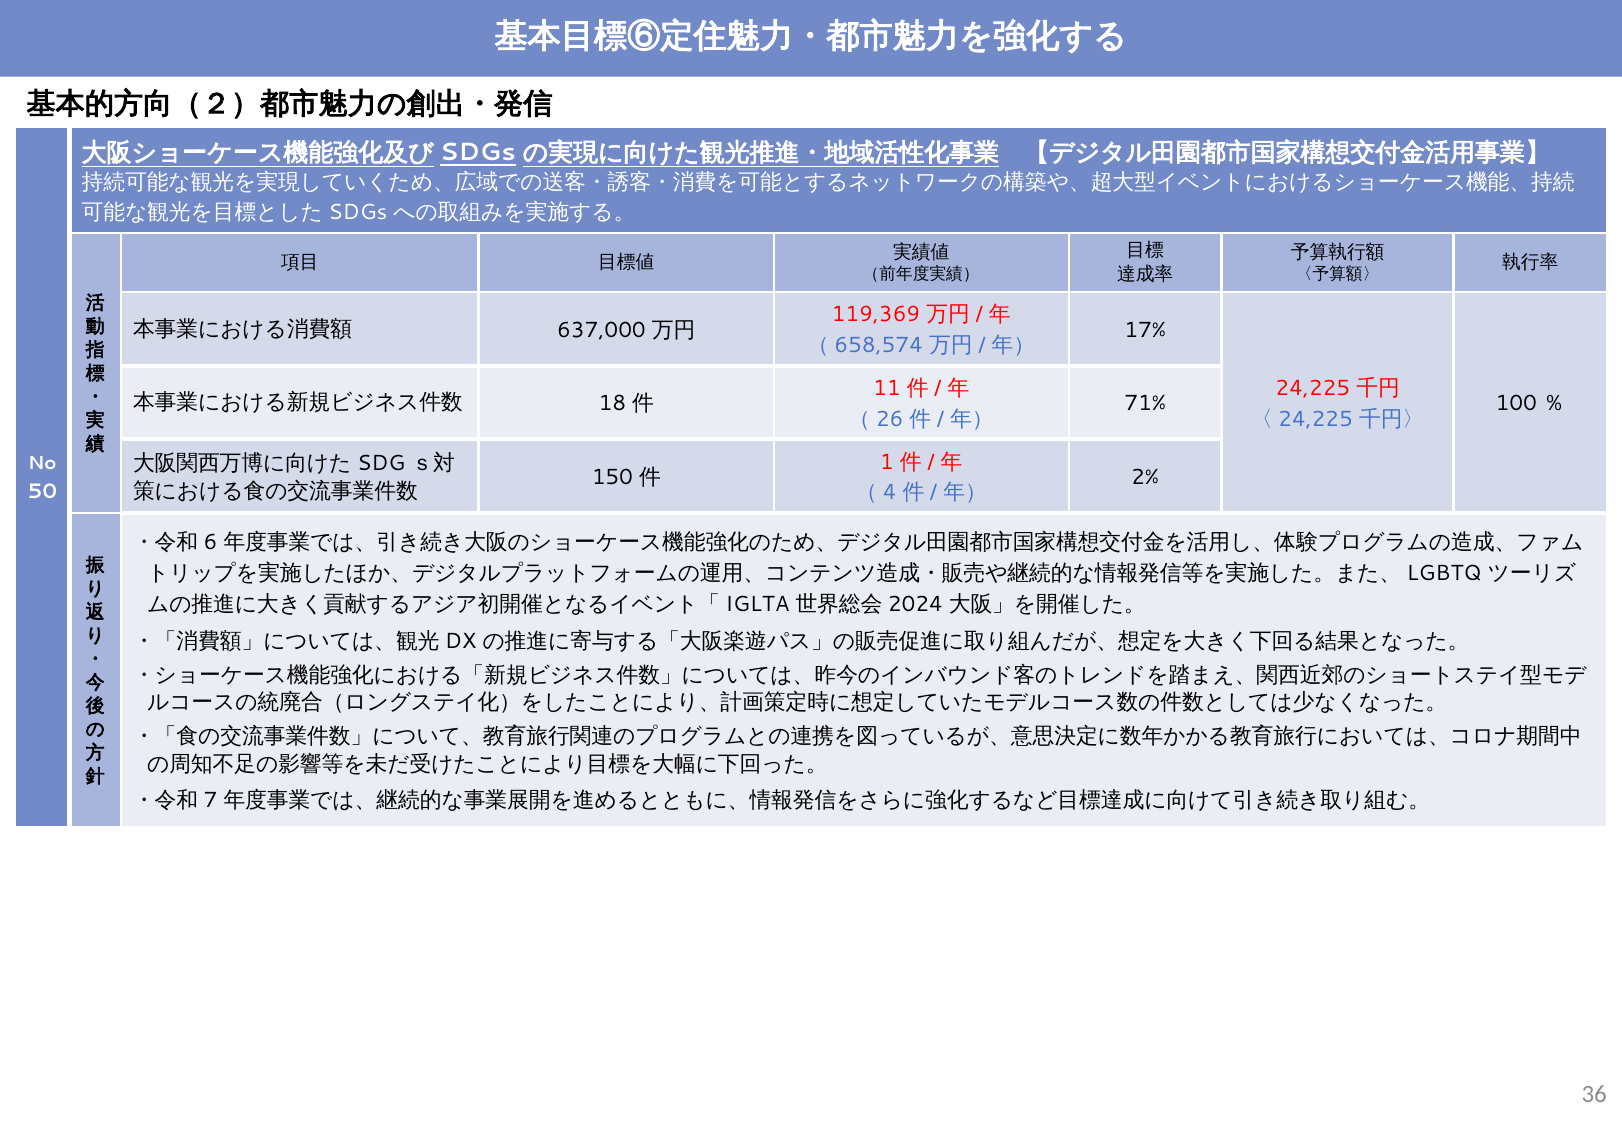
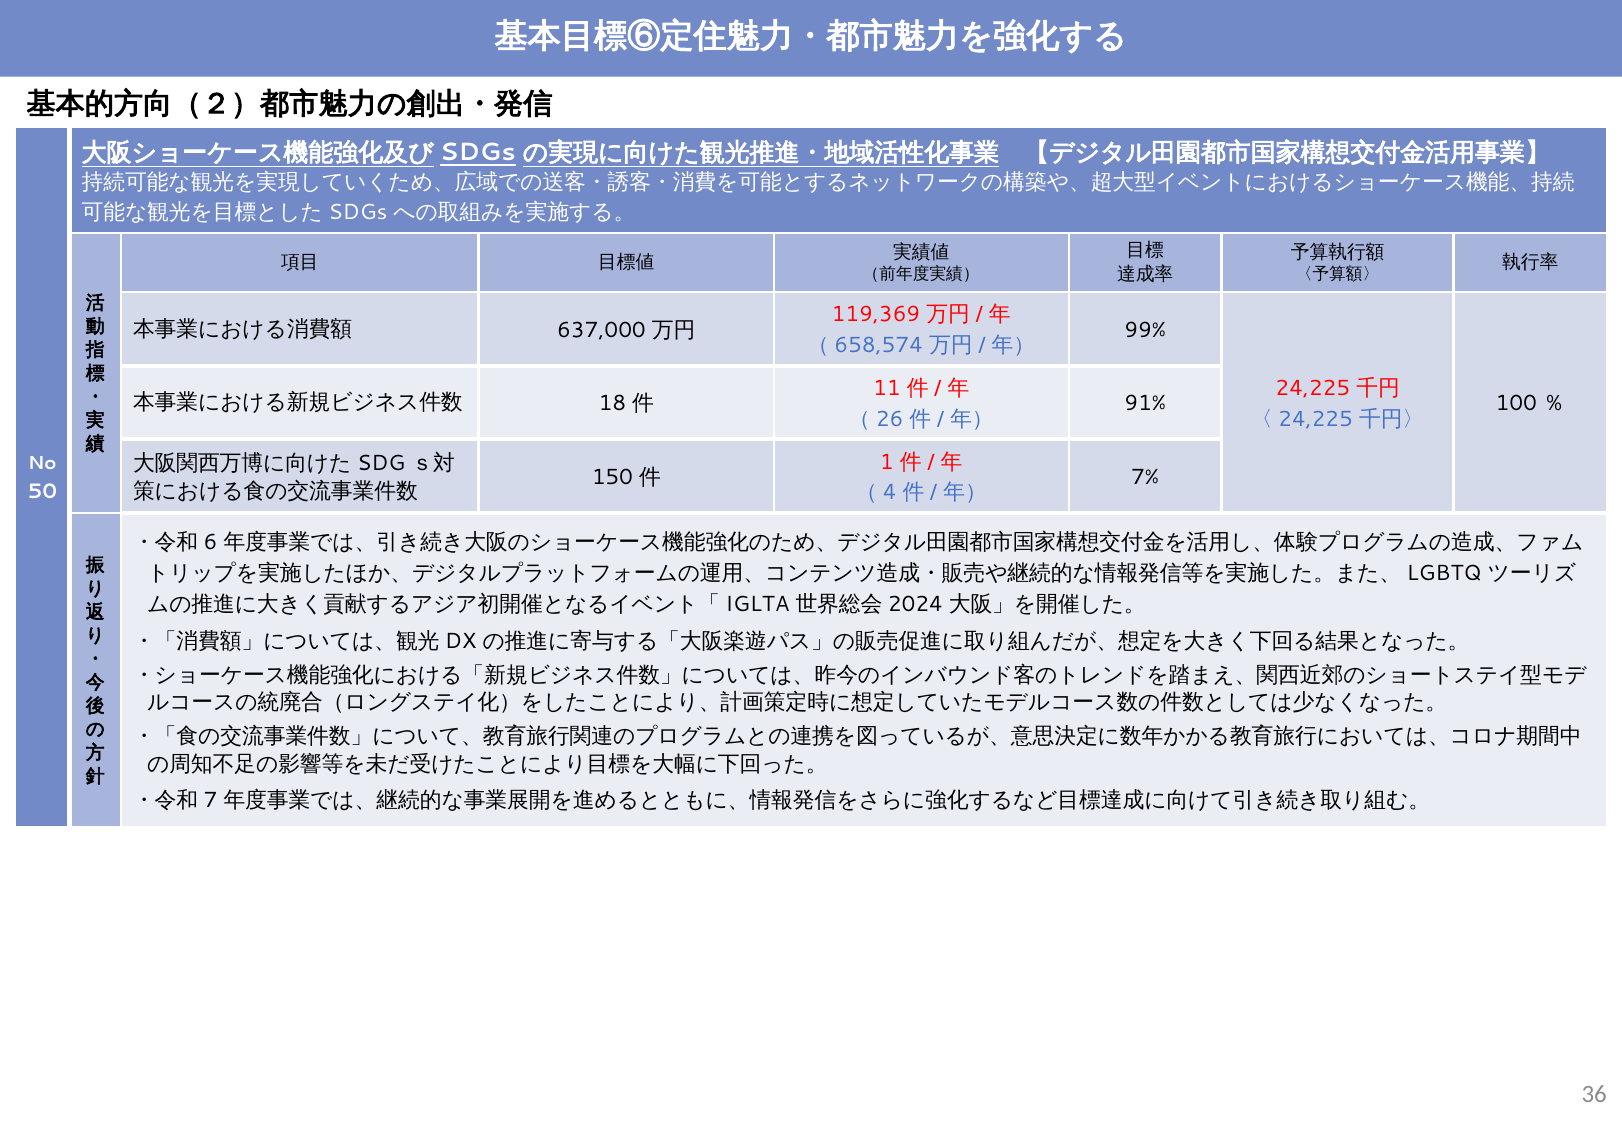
17%: 17% -> 99%
71%: 71% -> 91%
2%: 2% -> 7%
